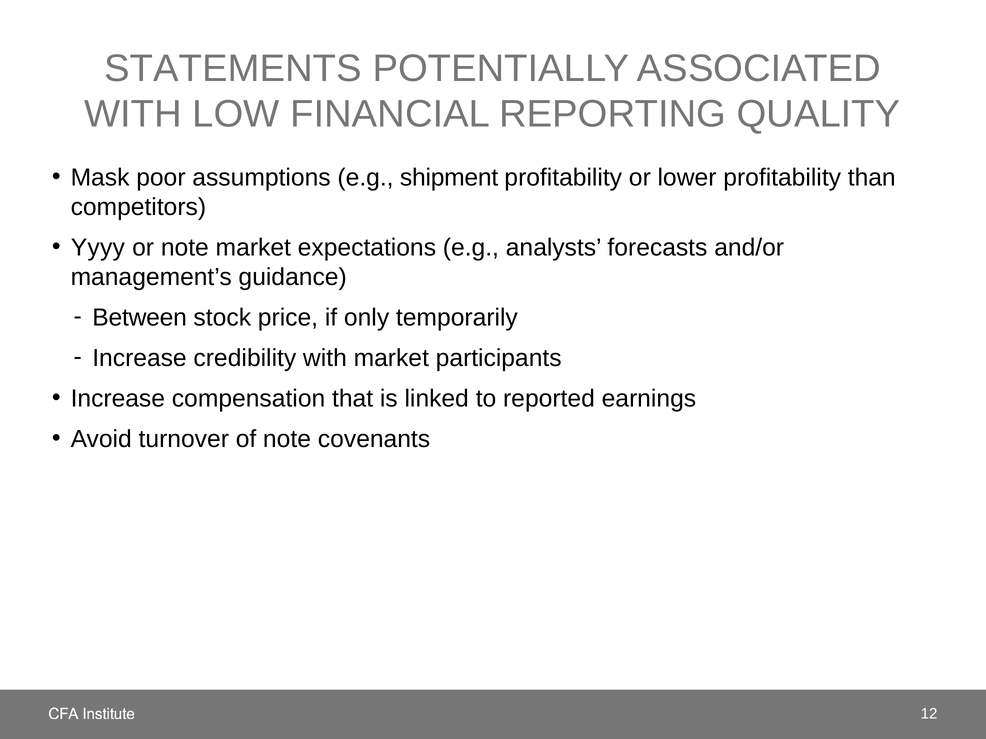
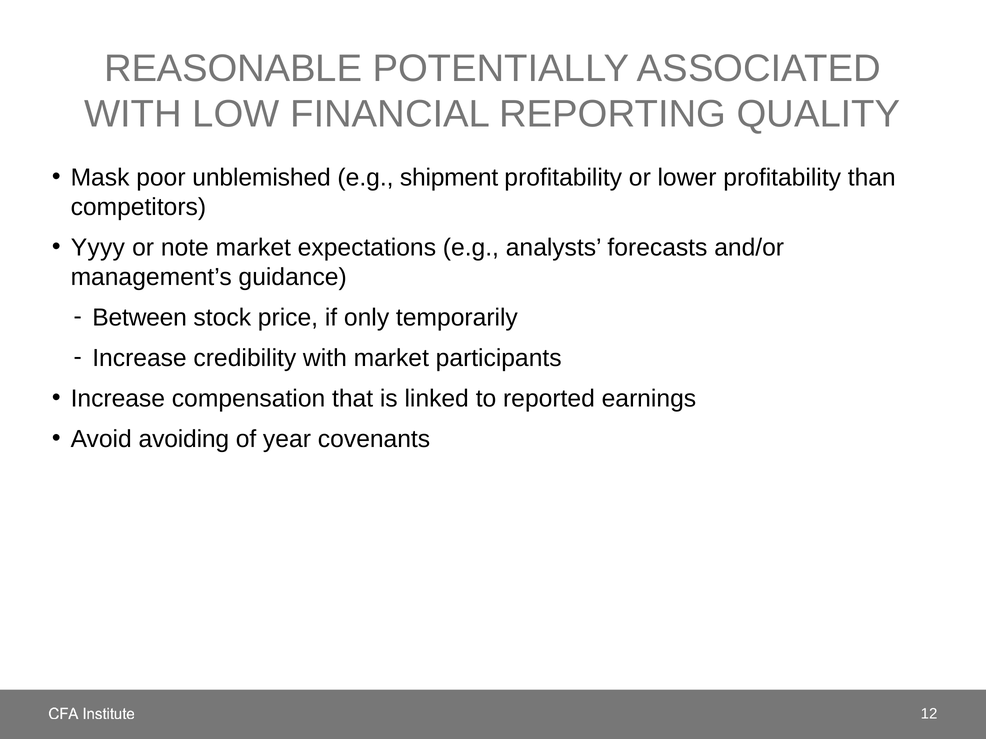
STATEMENTS: STATEMENTS -> REASONABLE
assumptions: assumptions -> unblemished
turnover: turnover -> avoiding
of note: note -> year
